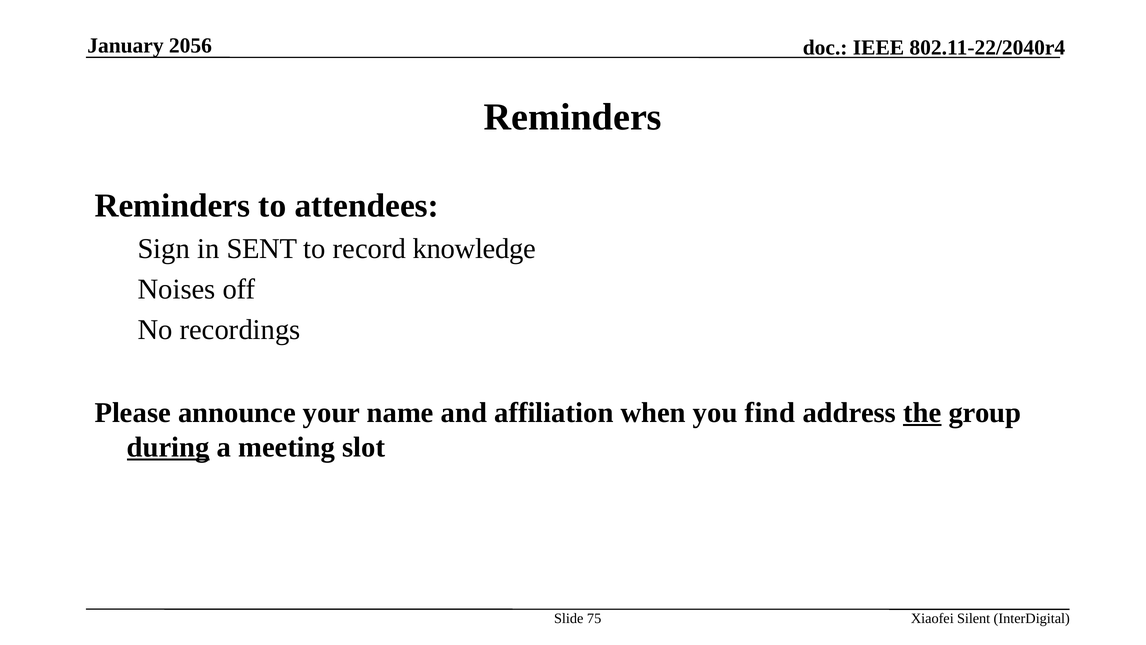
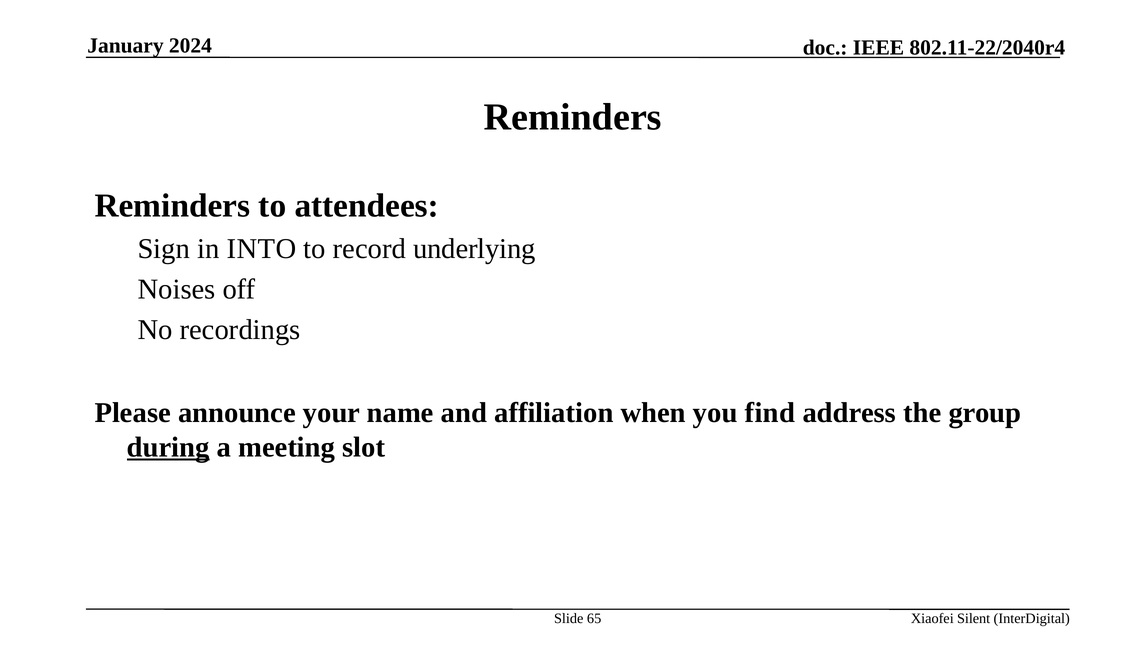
2056: 2056 -> 2024
SENT: SENT -> INTO
knowledge: knowledge -> underlying
the underline: present -> none
75: 75 -> 65
